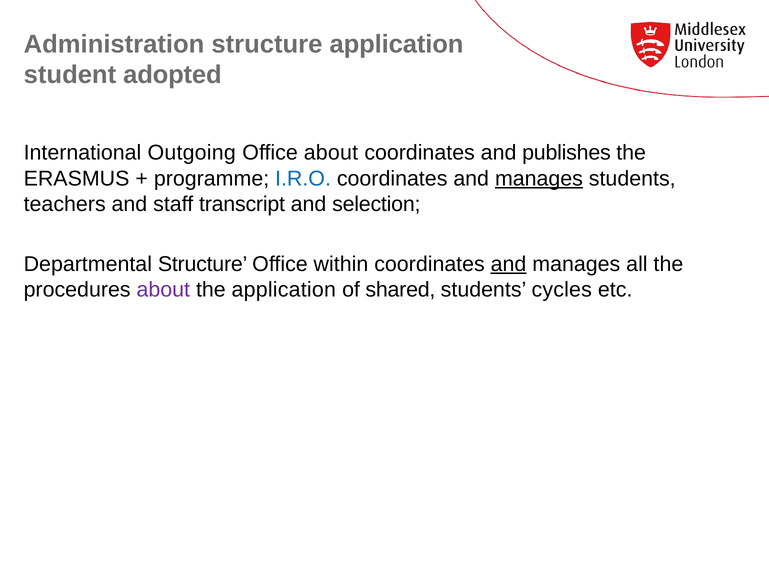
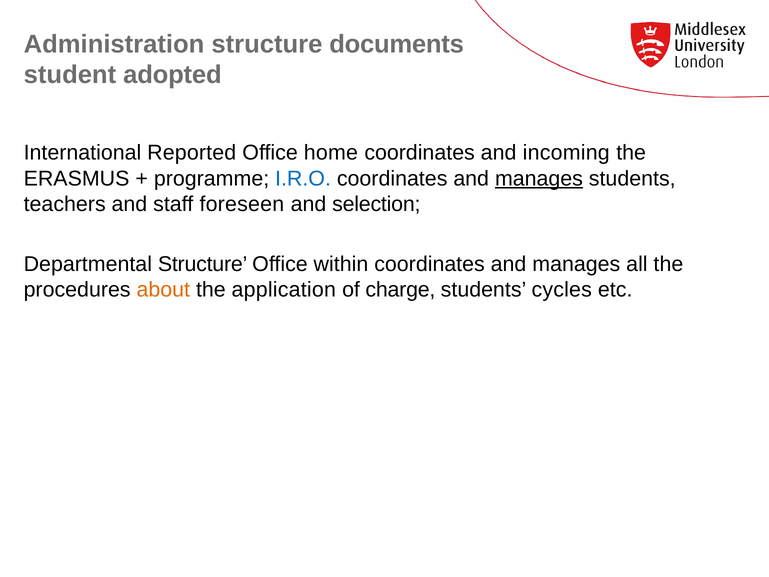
structure application: application -> documents
Outgoing: Outgoing -> Reported
Office about: about -> home
publishes: publishes -> incoming
transcript: transcript -> foreseen
and at (509, 264) underline: present -> none
about at (163, 289) colour: purple -> orange
shared: shared -> charge
